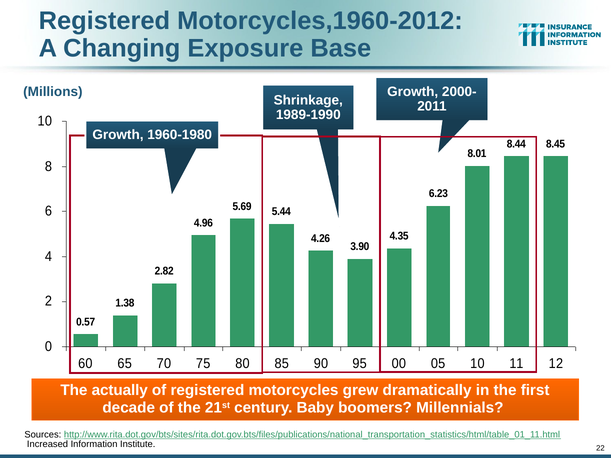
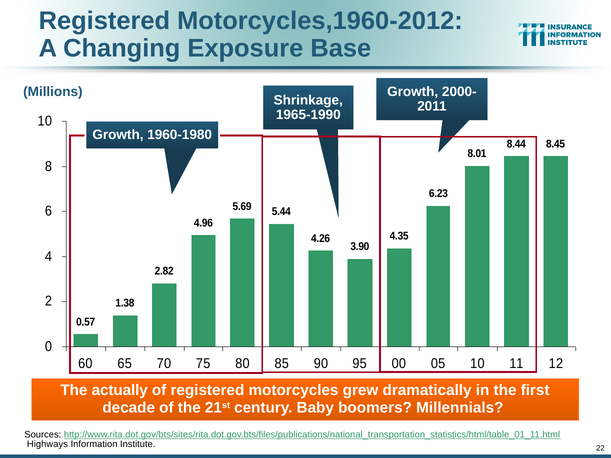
1989-1990: 1989-1990 -> 1965-1990
Increased: Increased -> Highways
